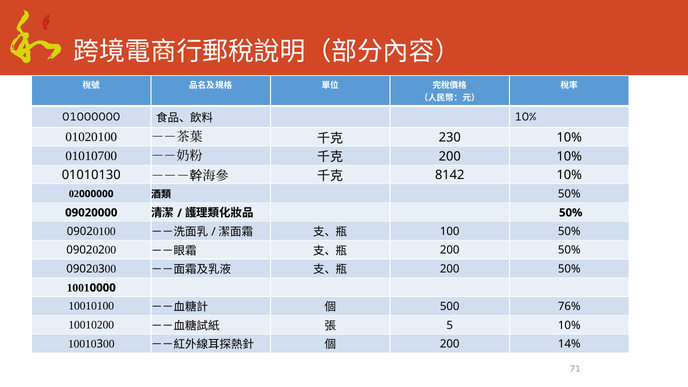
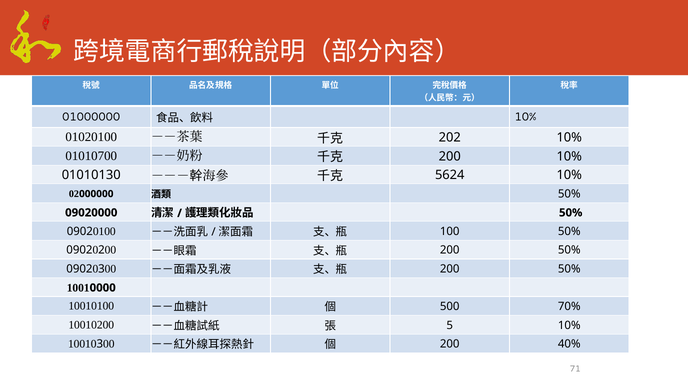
230: 230 -> 202
8142: 8142 -> 5624
76%: 76% -> 70%
14%: 14% -> 40%
